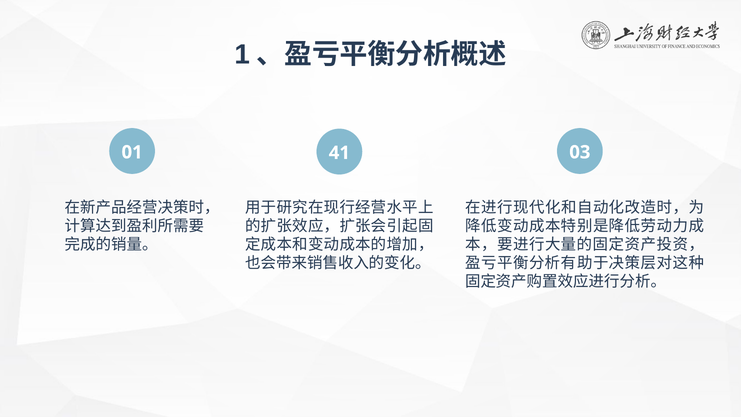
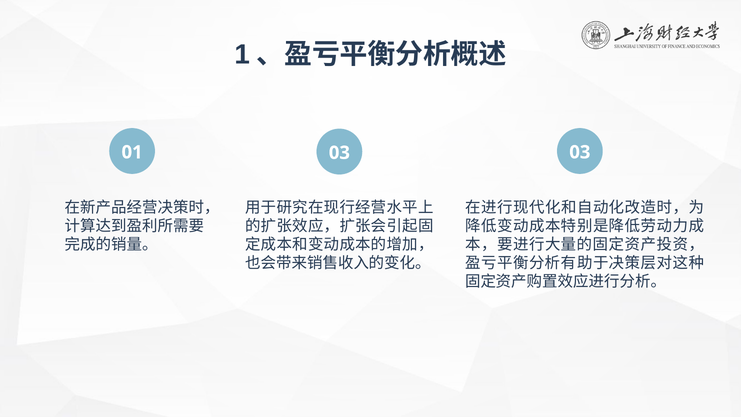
01 41: 41 -> 03
